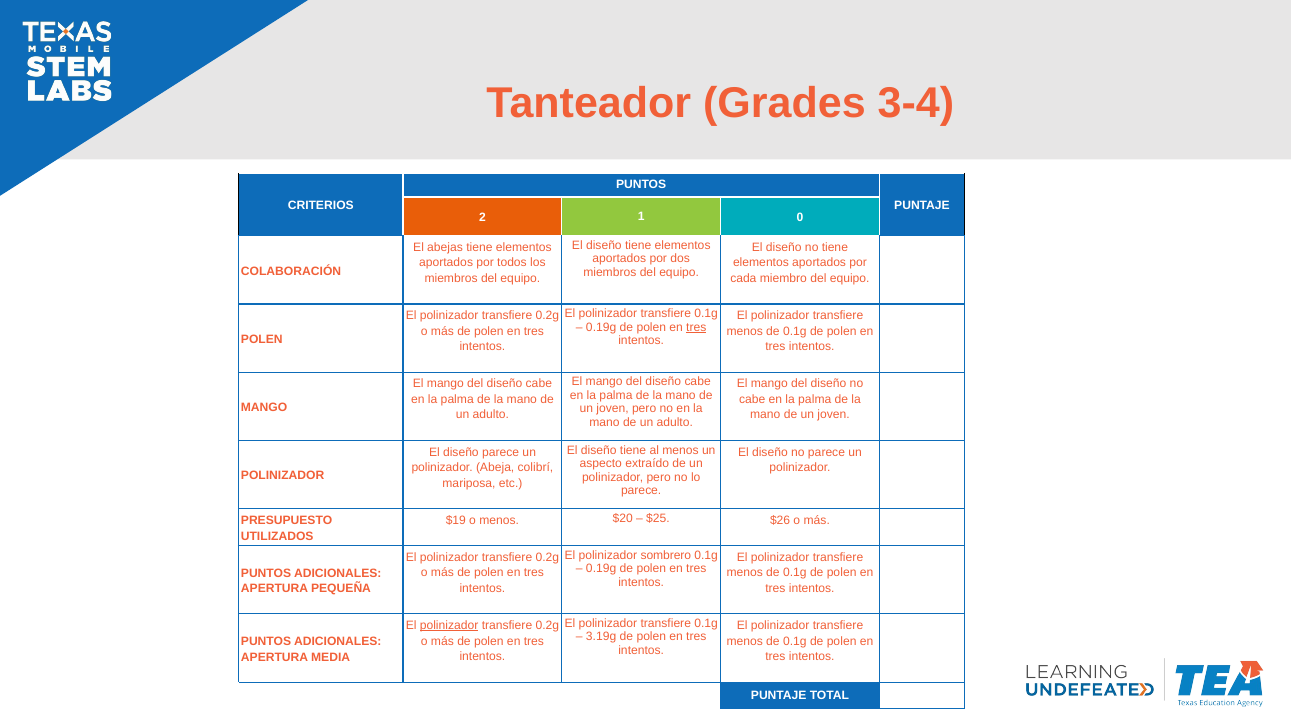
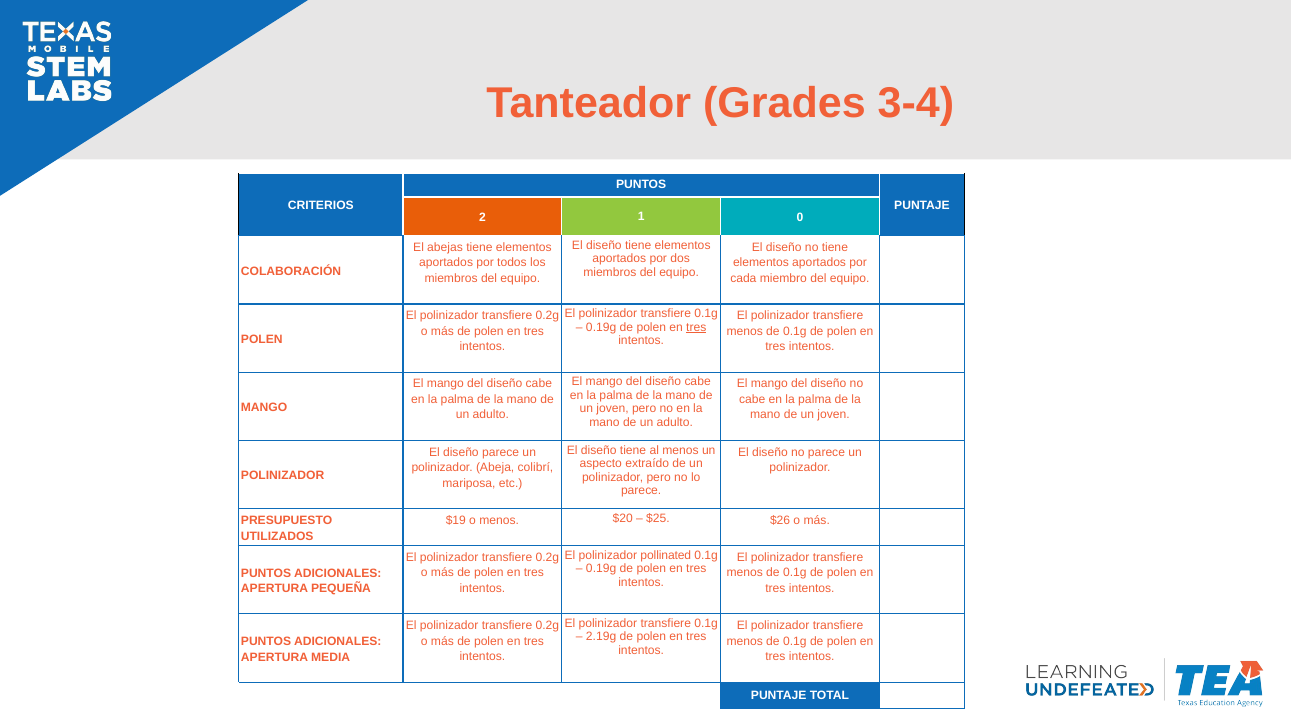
sombrero: sombrero -> pollinated
polinizador at (449, 626) underline: present -> none
3.19g: 3.19g -> 2.19g
